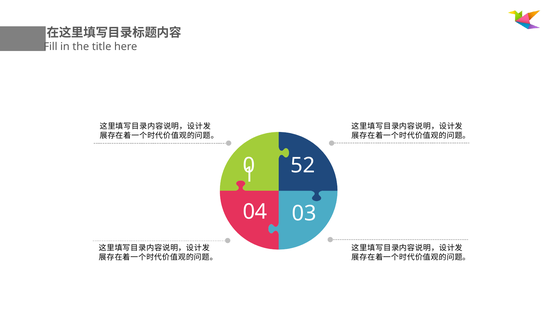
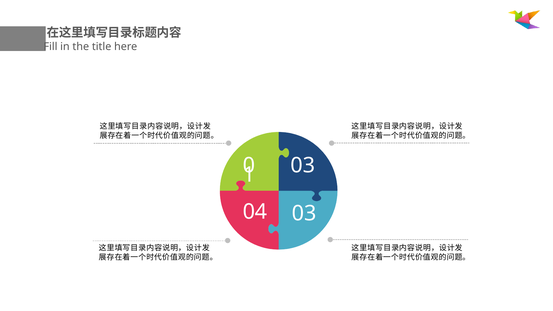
52 at (303, 166): 52 -> 03
